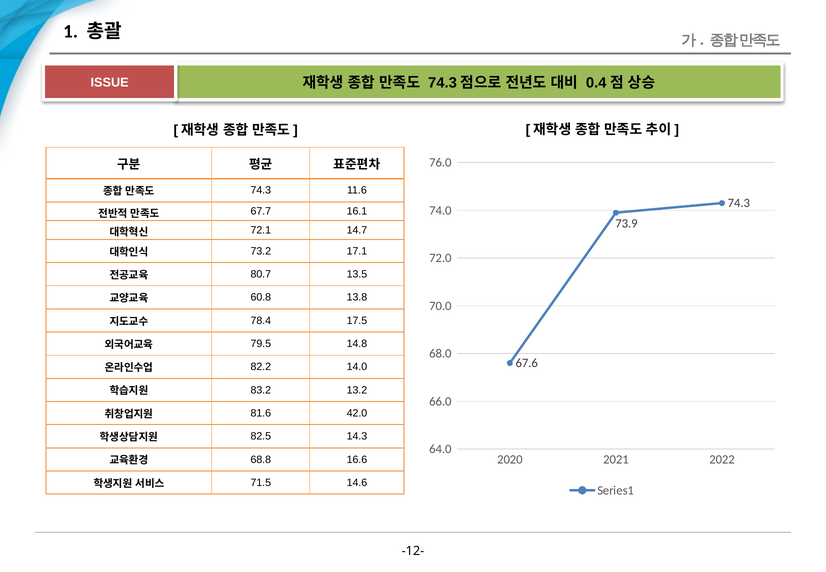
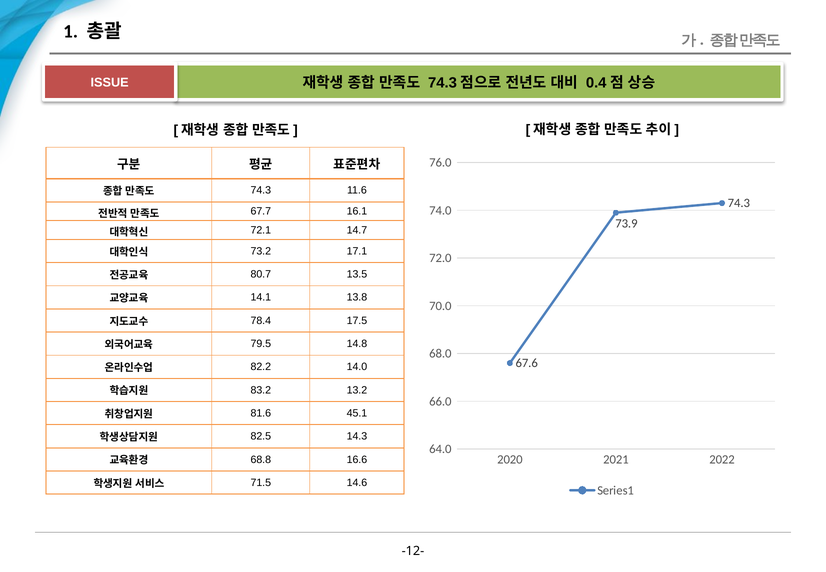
60.8: 60.8 -> 14.1
42.0: 42.0 -> 45.1
